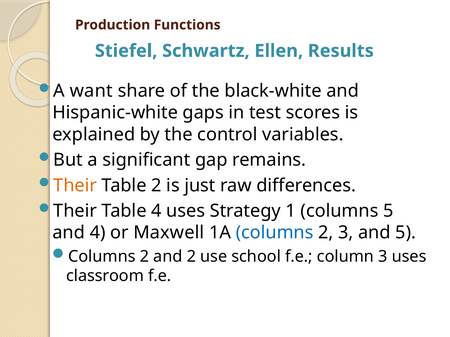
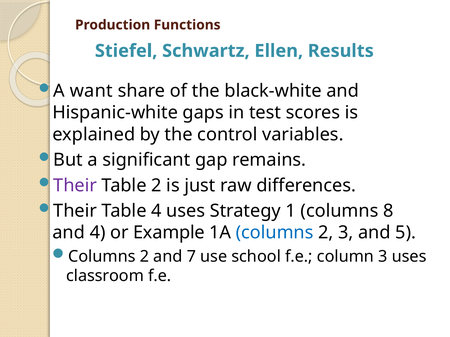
Their at (75, 186) colour: orange -> purple
columns 5: 5 -> 8
Maxwell: Maxwell -> Example
and 2: 2 -> 7
